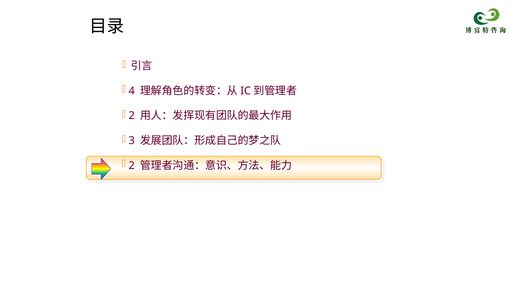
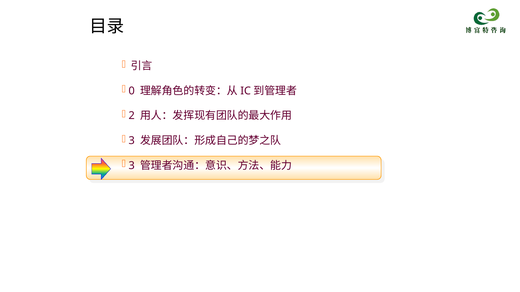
4: 4 -> 0
2 at (132, 166): 2 -> 3
